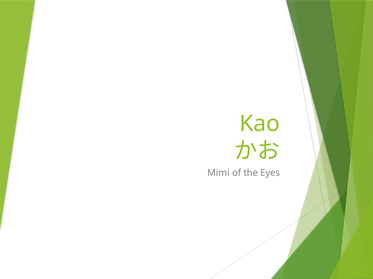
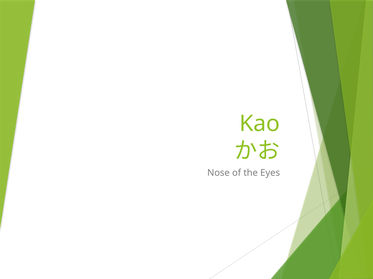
Mimi: Mimi -> Nose
